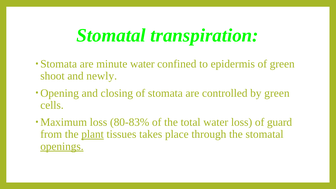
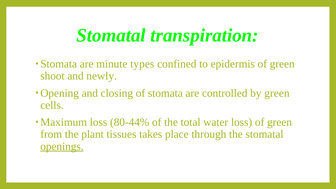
minute water: water -> types
80-83%: 80-83% -> 80-44%
loss of guard: guard -> green
plant underline: present -> none
